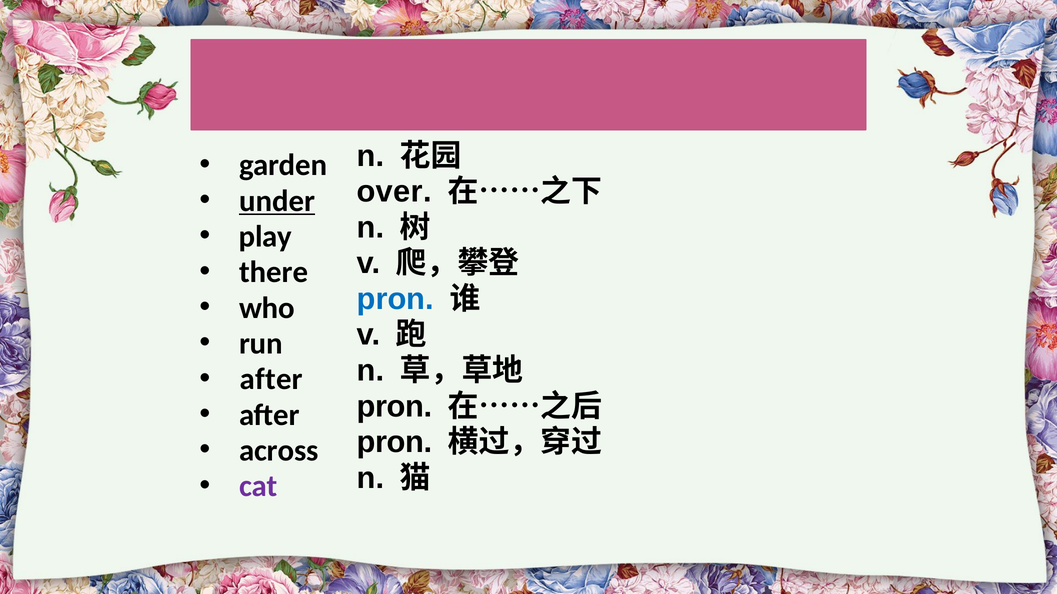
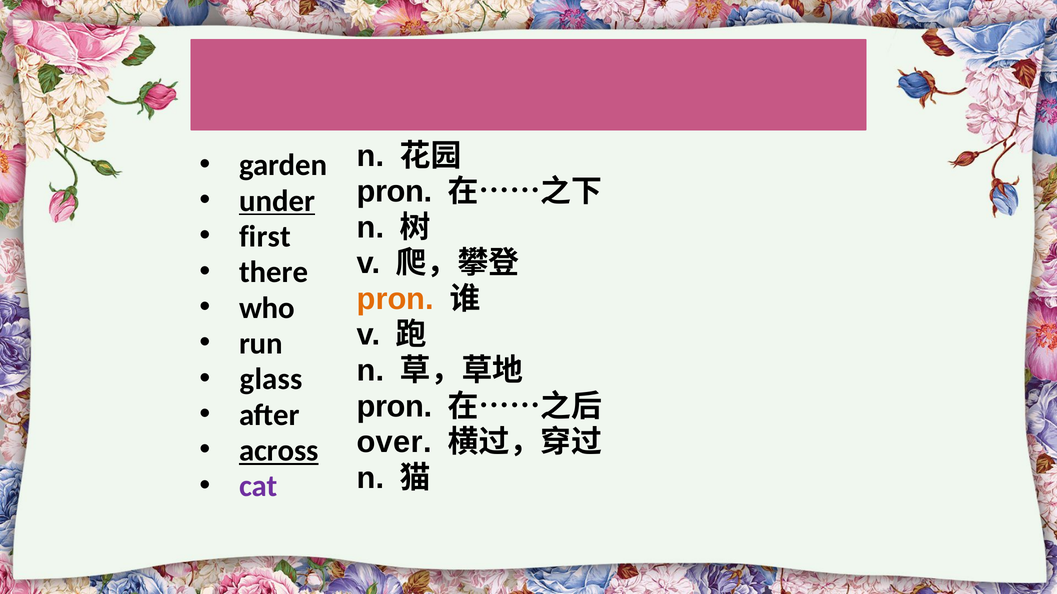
over at (394, 192): over -> pron
play: play -> first
pron at (395, 299) colour: blue -> orange
after at (271, 380): after -> glass
pron at (394, 443): pron -> over
across underline: none -> present
